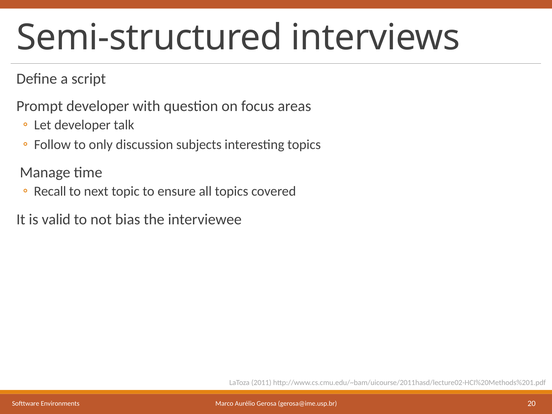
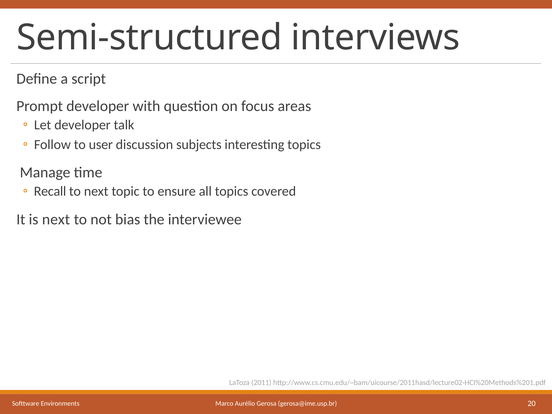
only: only -> user
is valid: valid -> next
